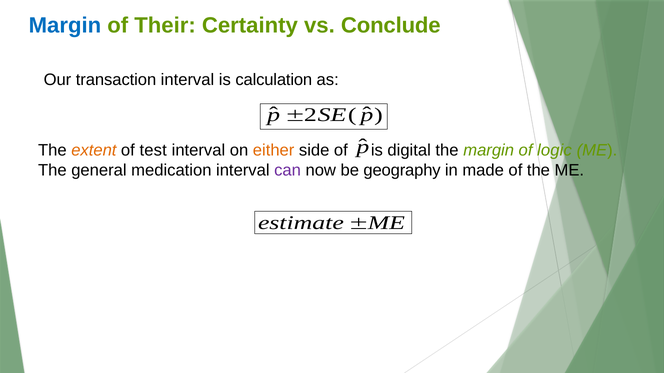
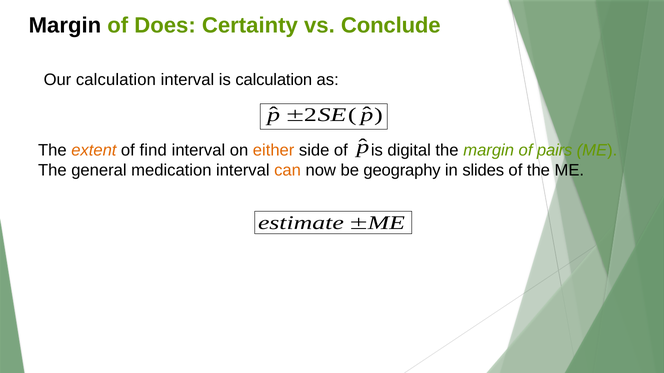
Margin at (65, 26) colour: blue -> black
Their: Their -> Does
Our transaction: transaction -> calculation
test: test -> find
logic: logic -> pairs
can colour: purple -> orange
made: made -> slides
